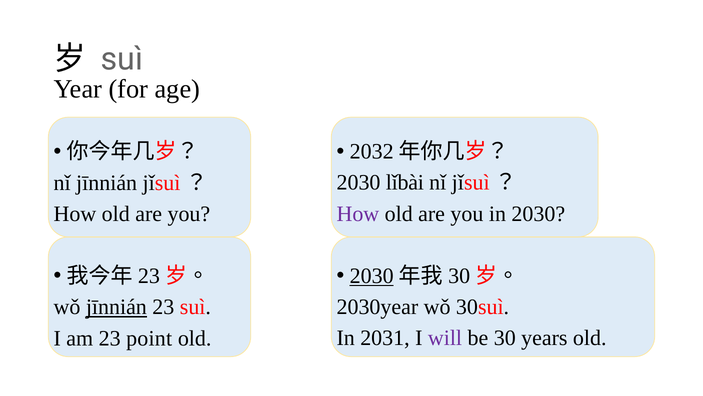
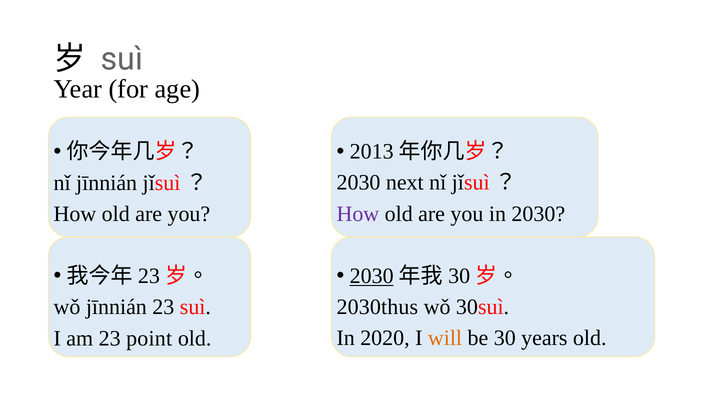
2032: 2032 -> 2013
lǐbài: lǐbài -> next
jīnnián at (116, 307) underline: present -> none
2030year: 2030year -> 2030thus
2031: 2031 -> 2020
will colour: purple -> orange
